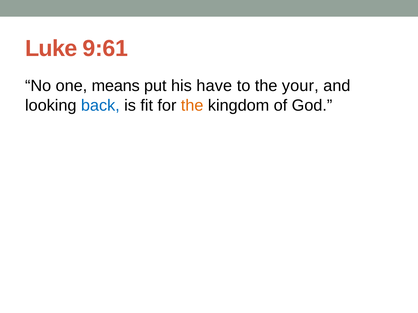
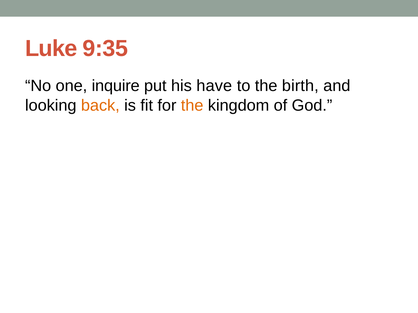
9:61: 9:61 -> 9:35
means: means -> inquire
your: your -> birth
back colour: blue -> orange
